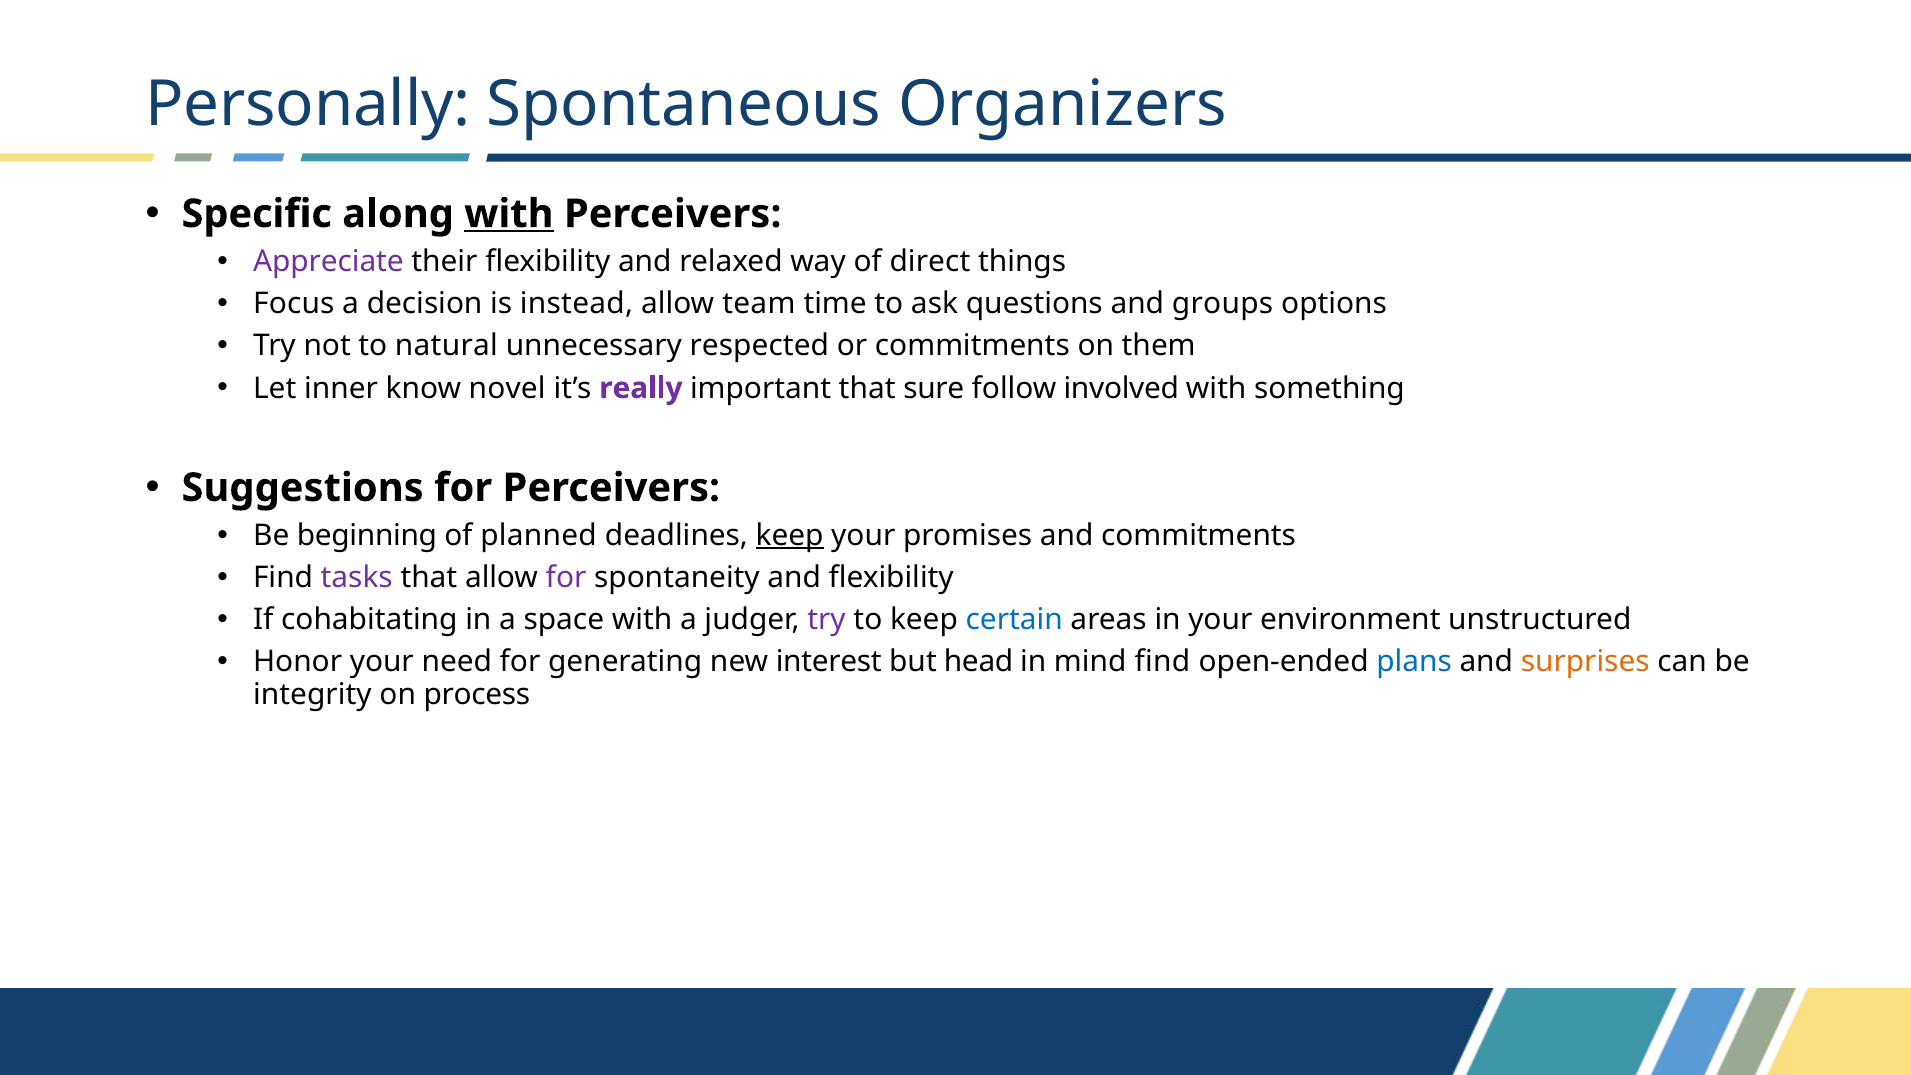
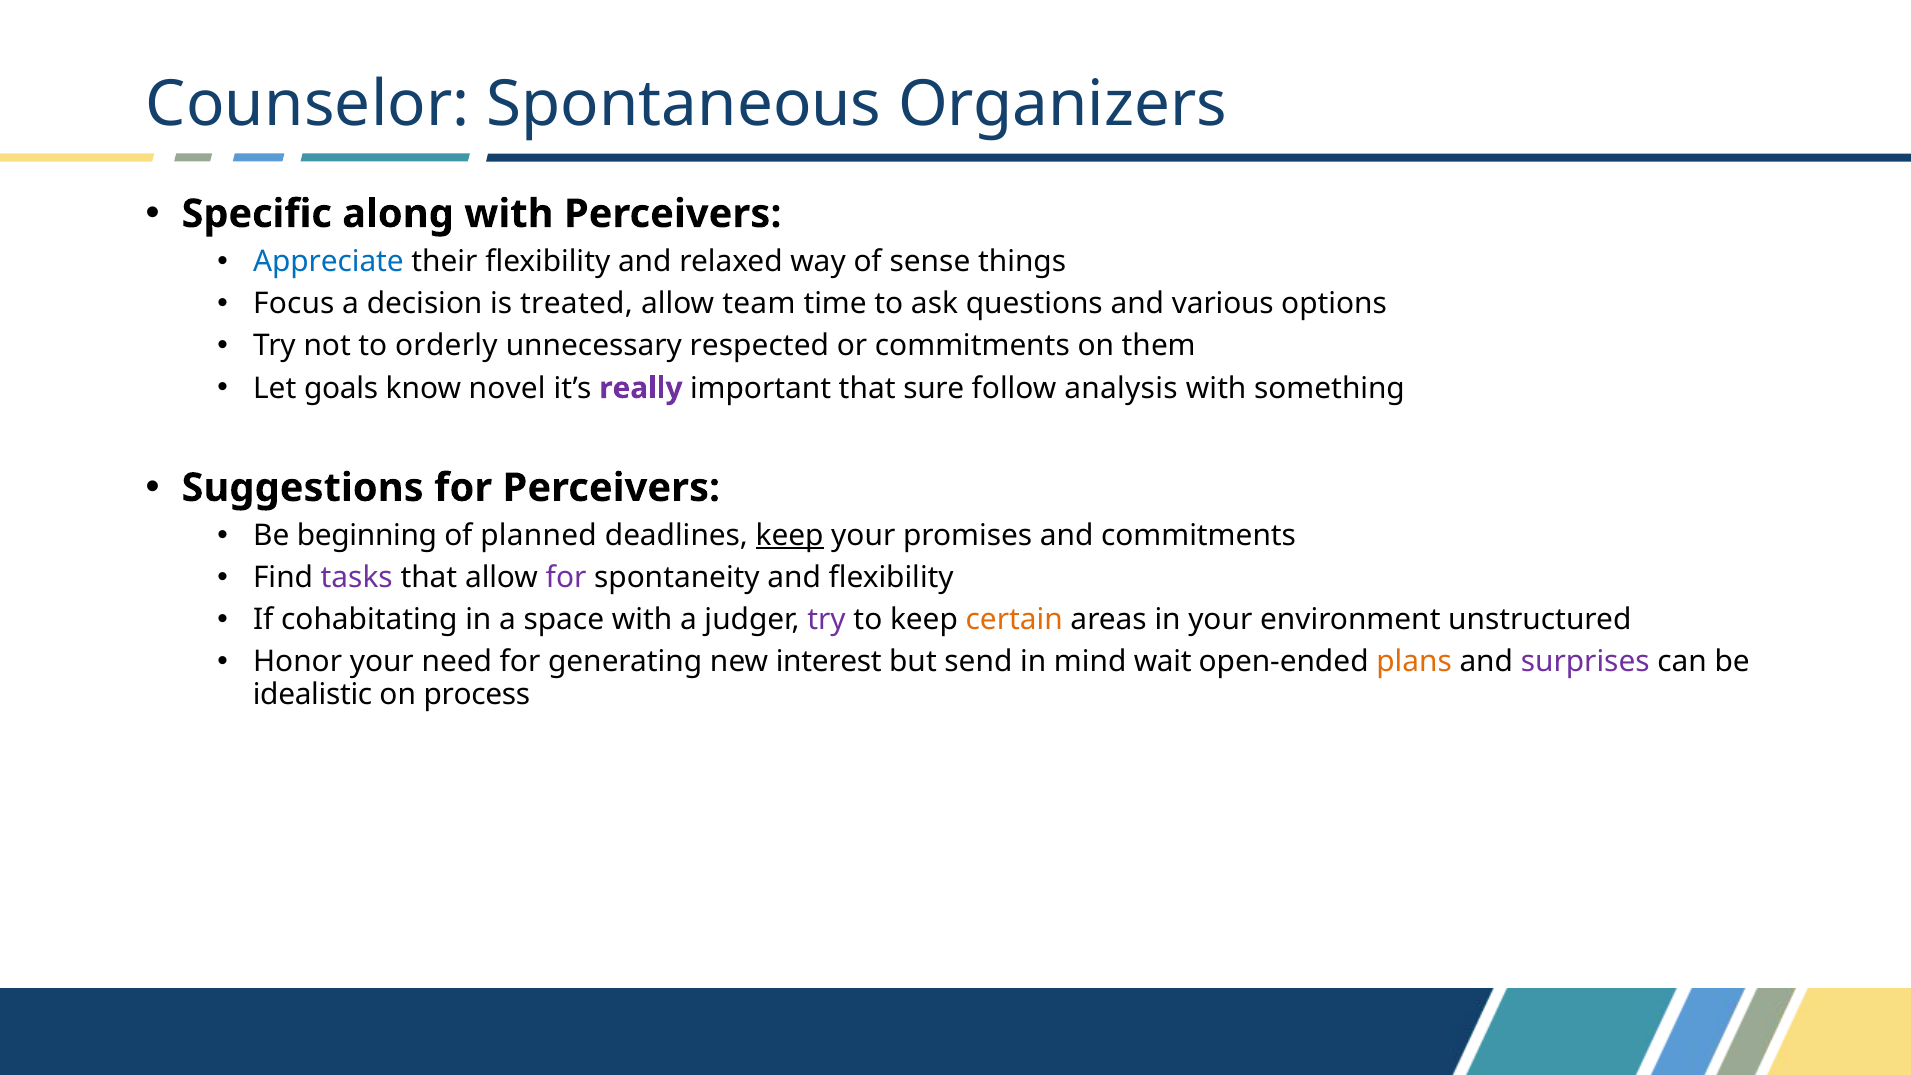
Personally: Personally -> Counselor
with at (509, 214) underline: present -> none
Appreciate colour: purple -> blue
direct: direct -> sense
instead: instead -> treated
groups: groups -> various
natural: natural -> orderly
inner: inner -> goals
involved: involved -> analysis
certain colour: blue -> orange
head: head -> send
mind find: find -> wait
plans colour: blue -> orange
surprises colour: orange -> purple
integrity: integrity -> idealistic
